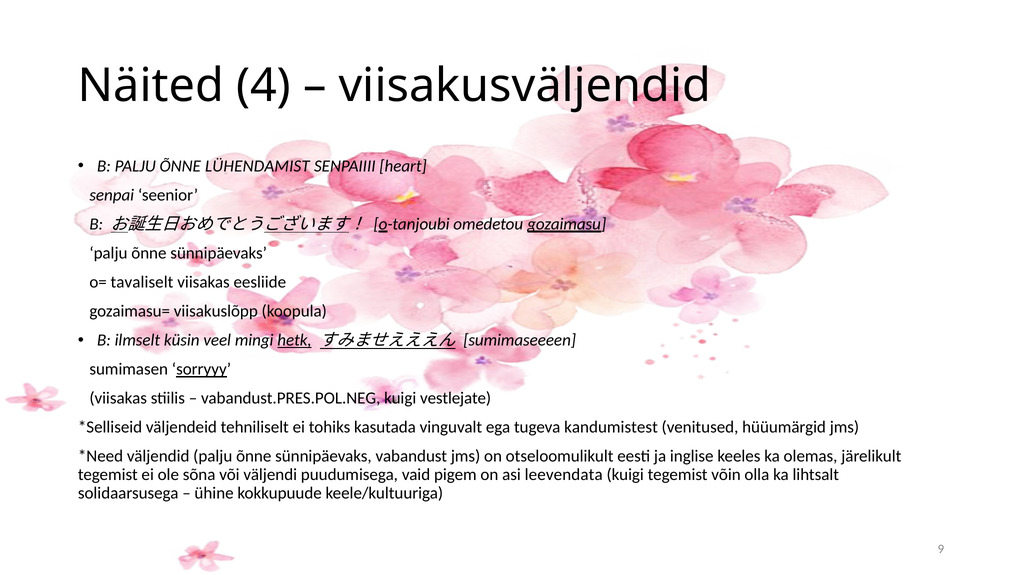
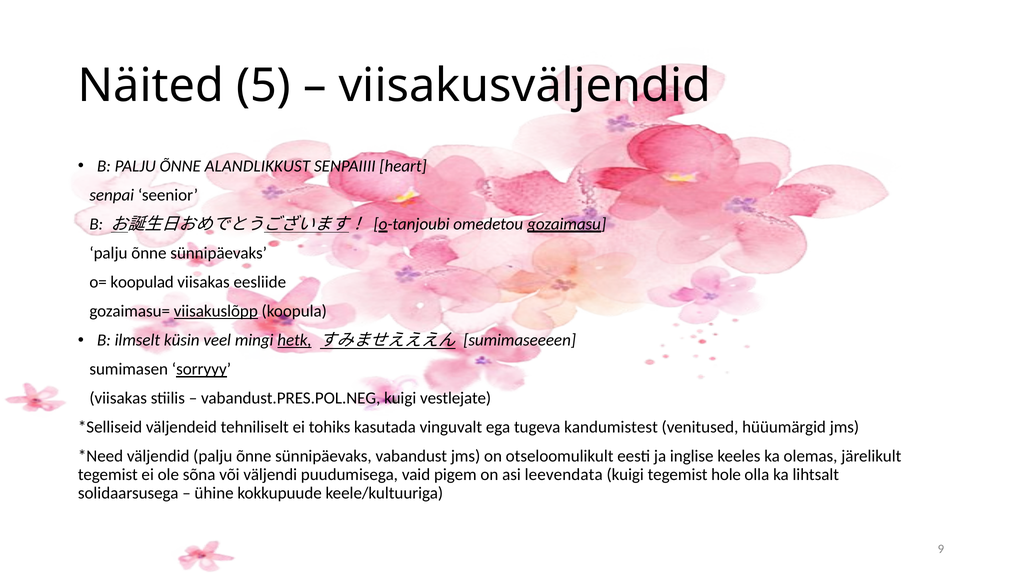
4: 4 -> 5
LÜHENDAMIST: LÜHENDAMIST -> ALANDLIKKUST
tavaliselt: tavaliselt -> koopulad
viisakuslõpp underline: none -> present
võin: võin -> hole
